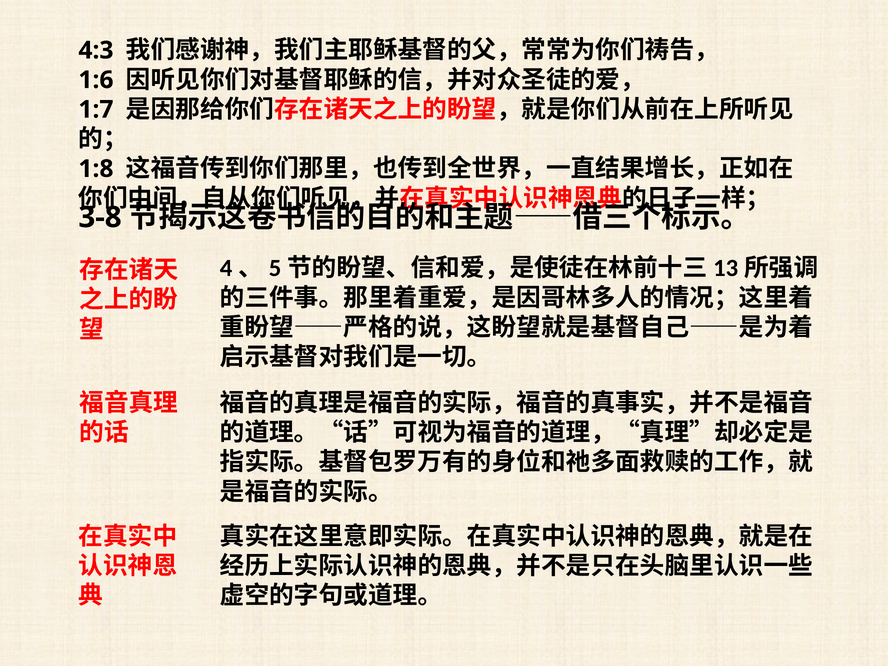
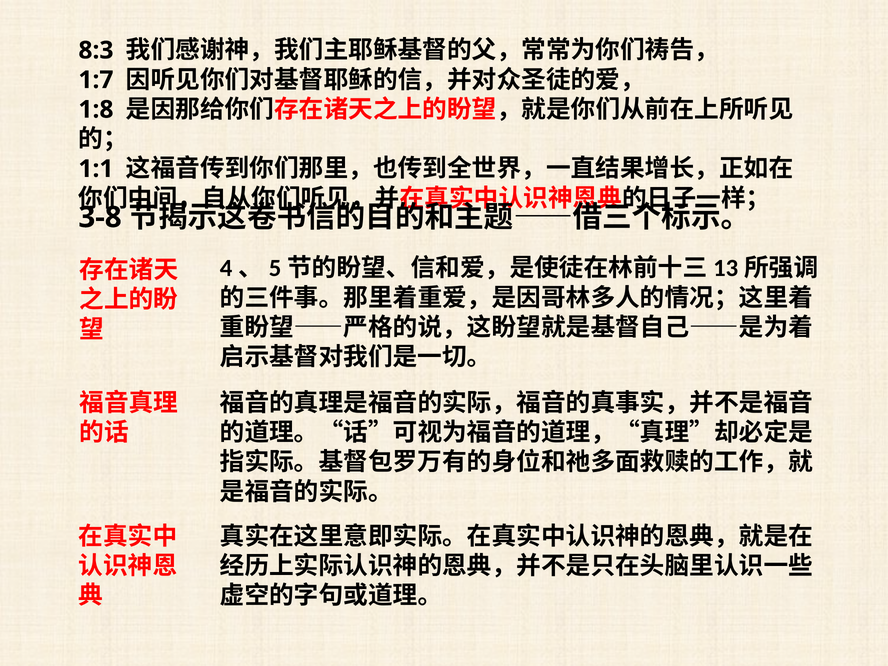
4:3: 4:3 -> 8:3
1:6: 1:6 -> 1:7
1:7: 1:7 -> 1:8
1:8: 1:8 -> 1:1
